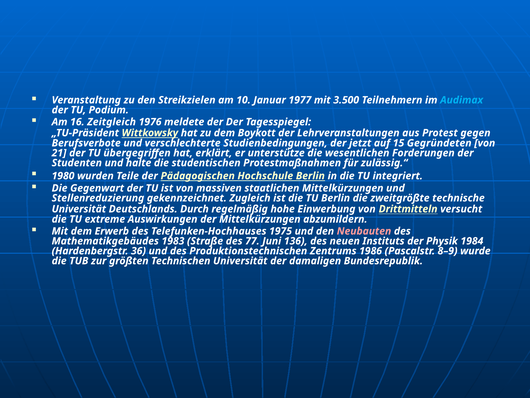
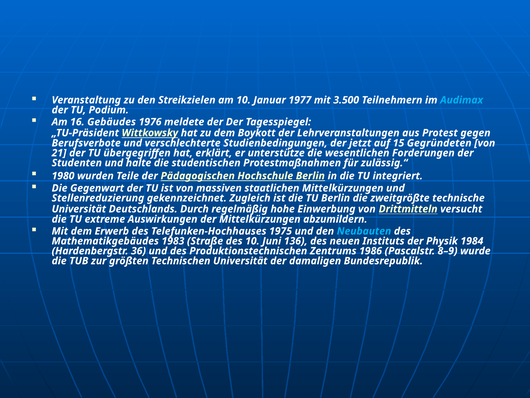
Zeitgleich: Zeitgleich -> Gebäudes
Neubauten colour: pink -> light blue
des 77: 77 -> 10
